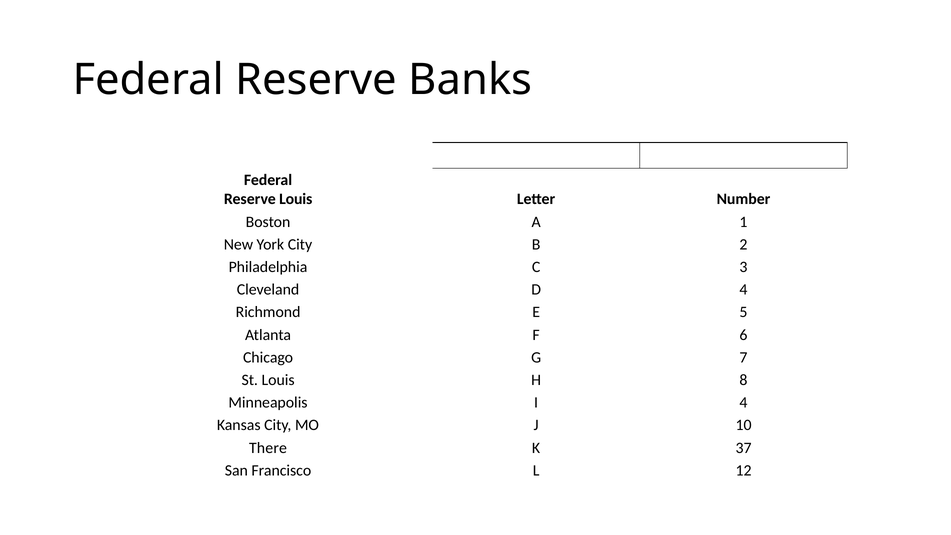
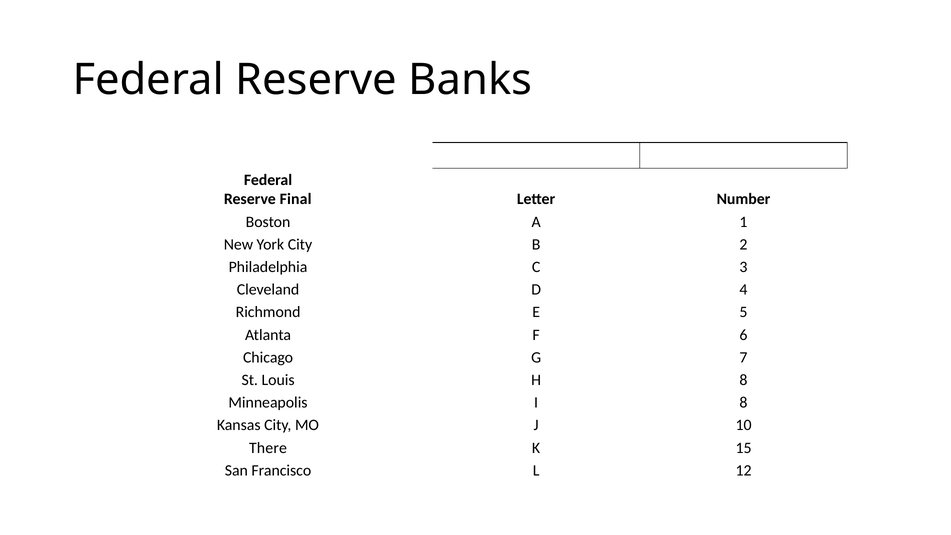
Reserve Louis: Louis -> Final
I 4: 4 -> 8
37: 37 -> 15
